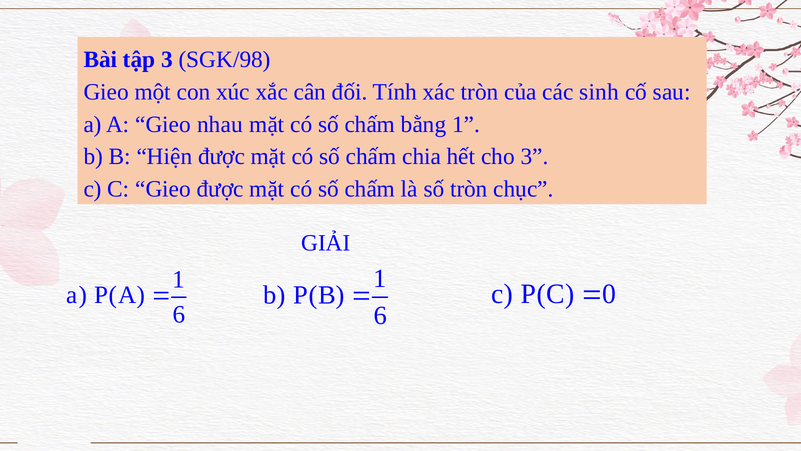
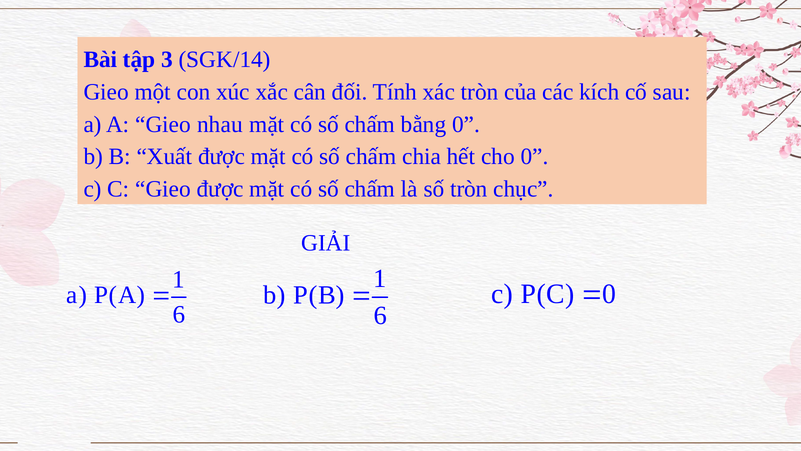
SGK/98: SGK/98 -> SGK/14
sinh: sinh -> kích
bằng 1: 1 -> 0
Hiện: Hiện -> Xuất
cho 3: 3 -> 0
